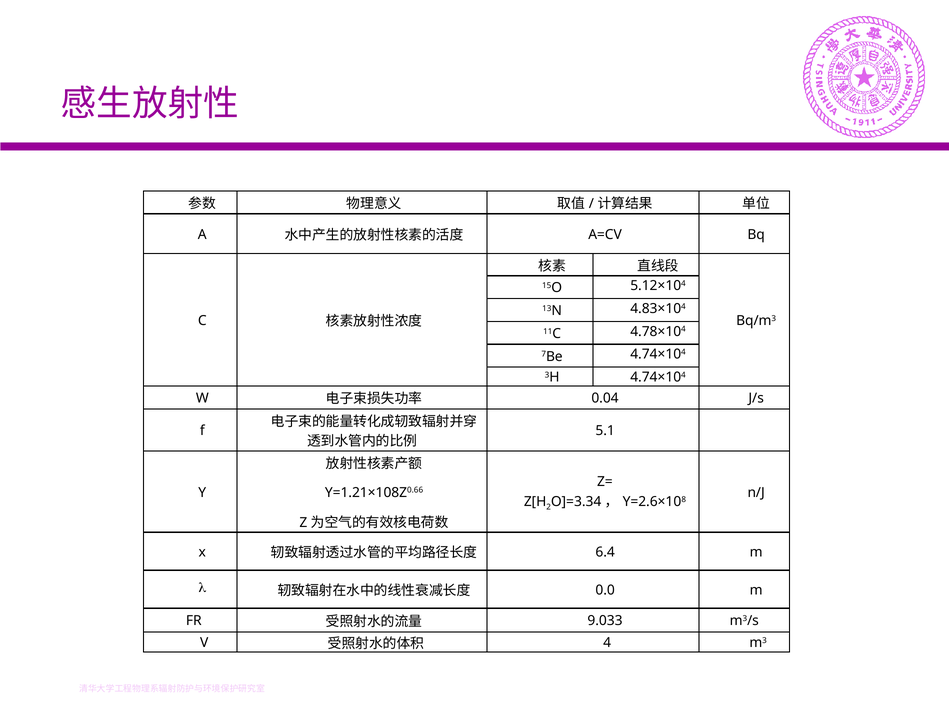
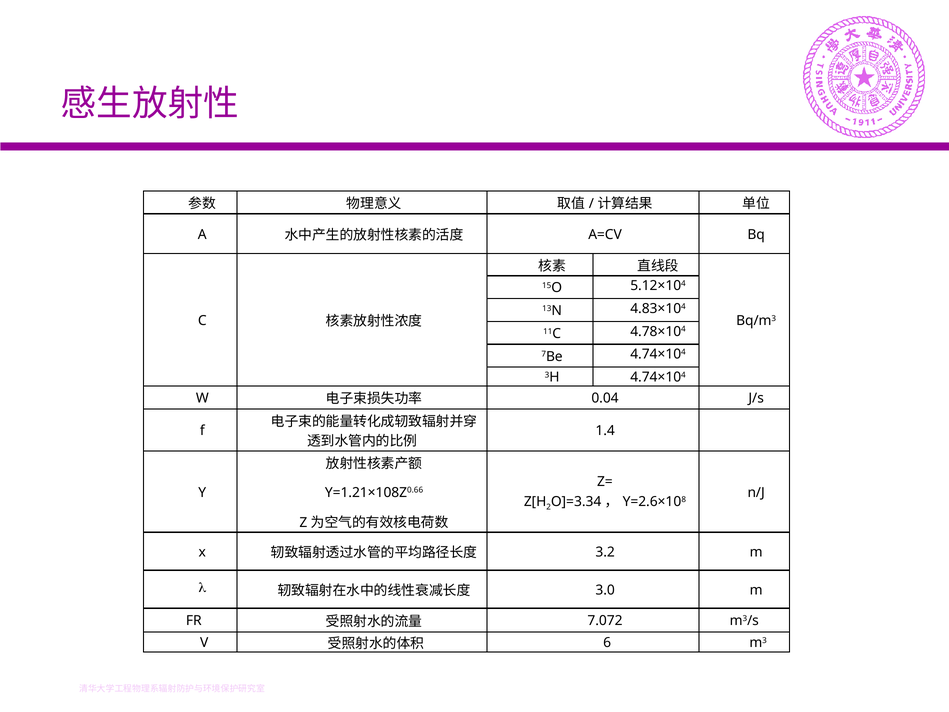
5.1: 5.1 -> 1.4
6.4: 6.4 -> 3.2
0.0: 0.0 -> 3.0
9.033: 9.033 -> 7.072
4: 4 -> 6
